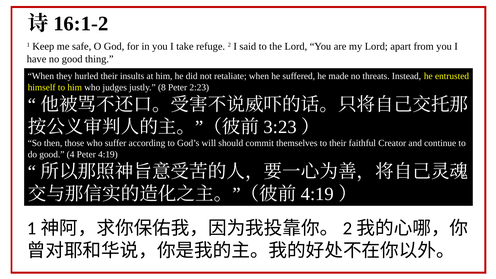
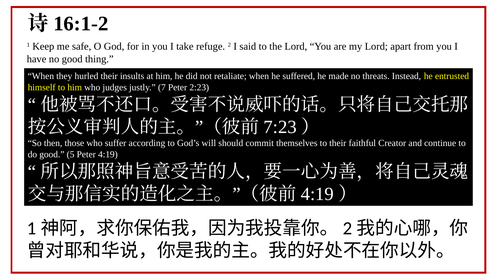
8: 8 -> 7
3:23: 3:23 -> 7:23
4: 4 -> 5
